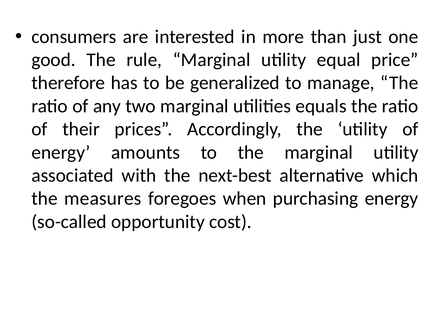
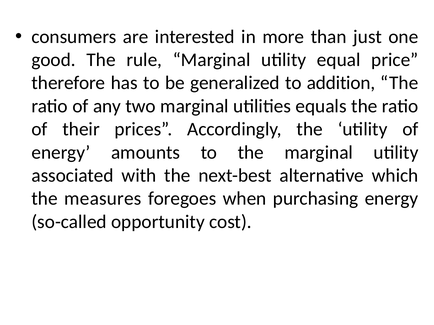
manage: manage -> addition
